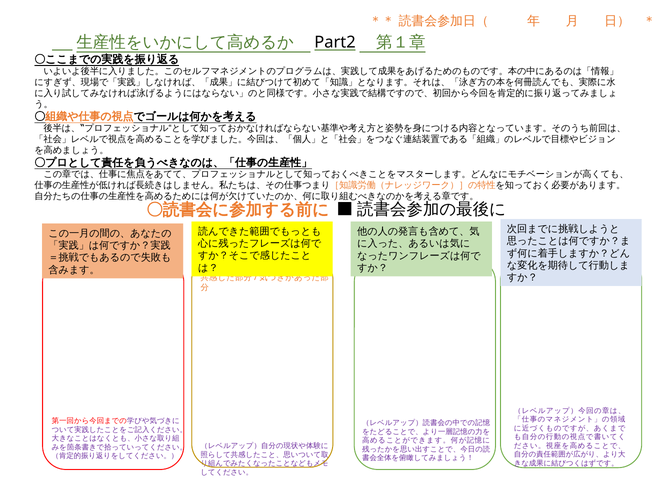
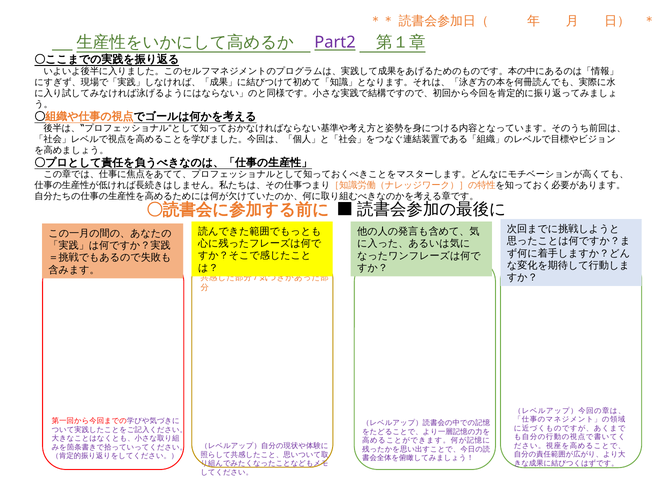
Part2 colour: black -> purple
